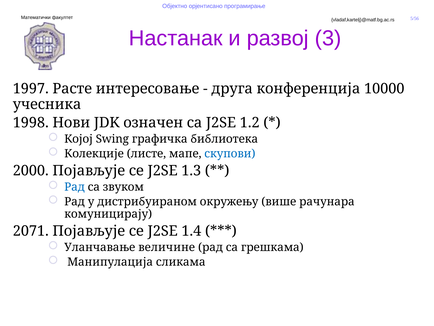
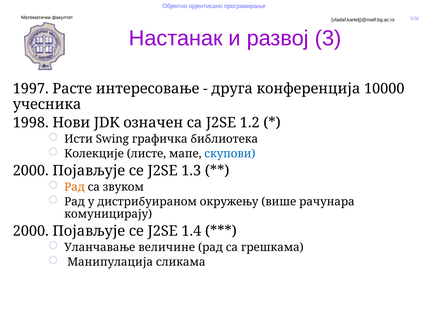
Којој: Којој -> Исти
Рад at (75, 187) colour: blue -> orange
2071 at (31, 231): 2071 -> 2000
